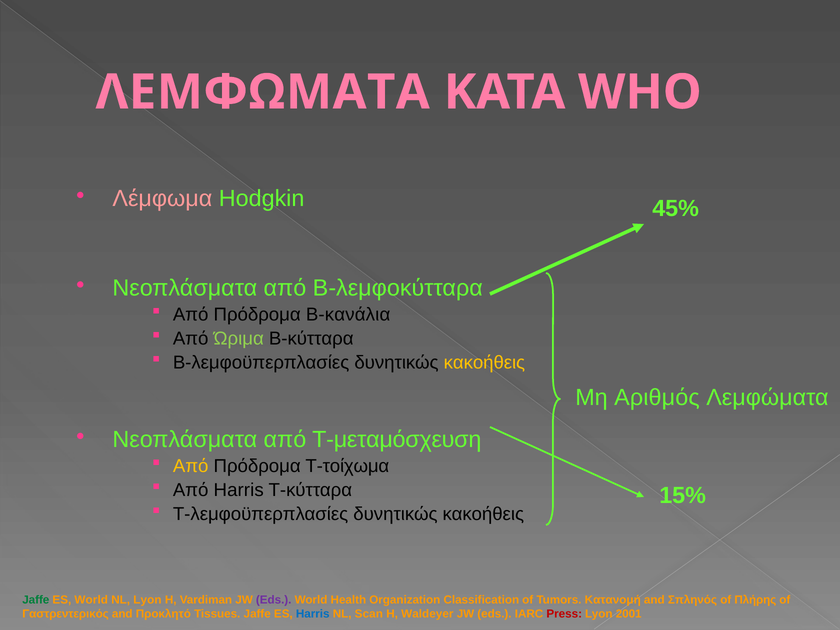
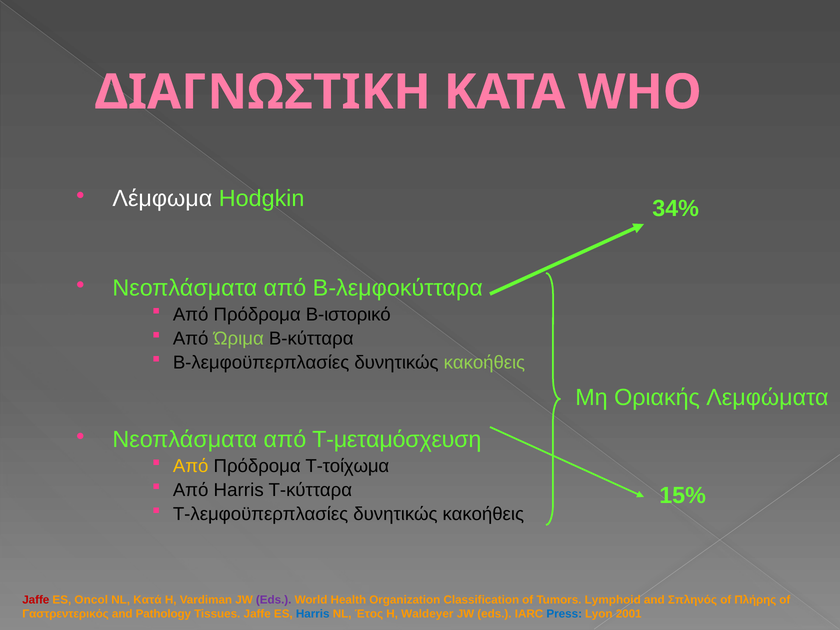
ΛΕΜΦΩΜΑΤΑ: ΛΕΜΦΩΜΑΤΑ -> ΔΙΑΓΝΩΣΤΙΚΗ
Λέμφωμα colour: pink -> white
45%: 45% -> 34%
Β-κανάλια: Β-κανάλια -> Β-ιστορικό
κακοήθεις at (484, 362) colour: yellow -> light green
Αριθμός: Αριθμός -> Οριακής
Jaffe at (36, 600) colour: green -> red
ES World: World -> Oncol
NL Lyon: Lyon -> Κατά
Κατανομή: Κατανομή -> Lymphoid
Προκλητό: Προκλητό -> Pathology
Scan: Scan -> Έτος
Press colour: red -> blue
